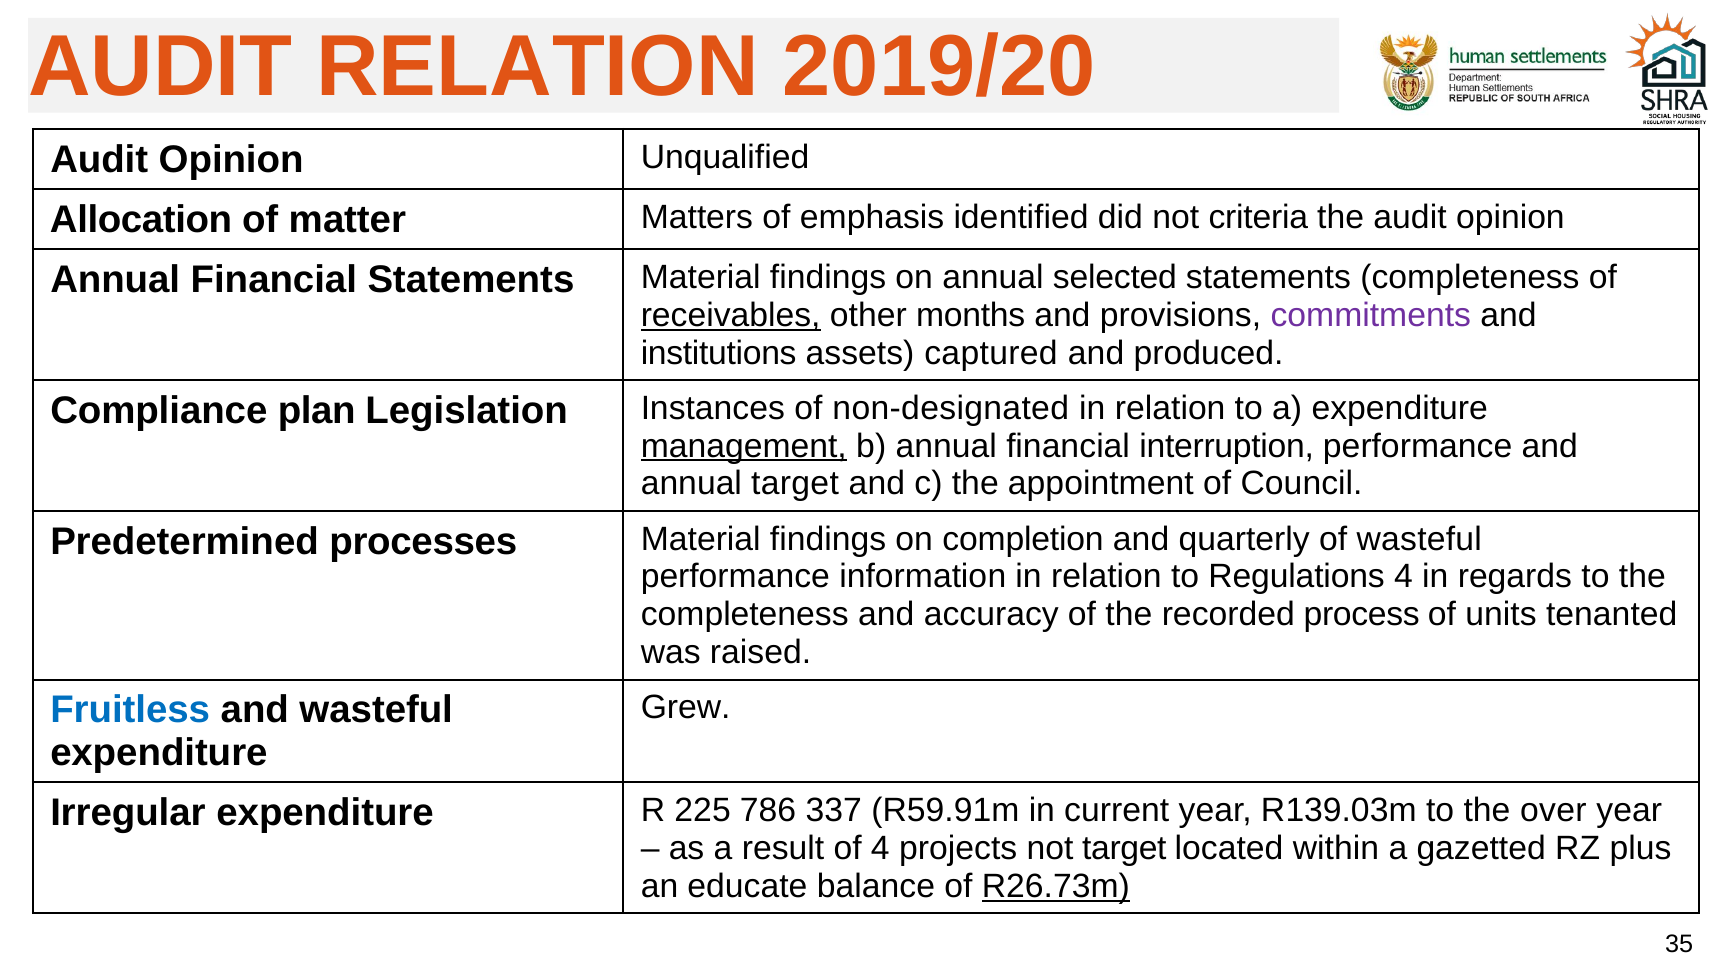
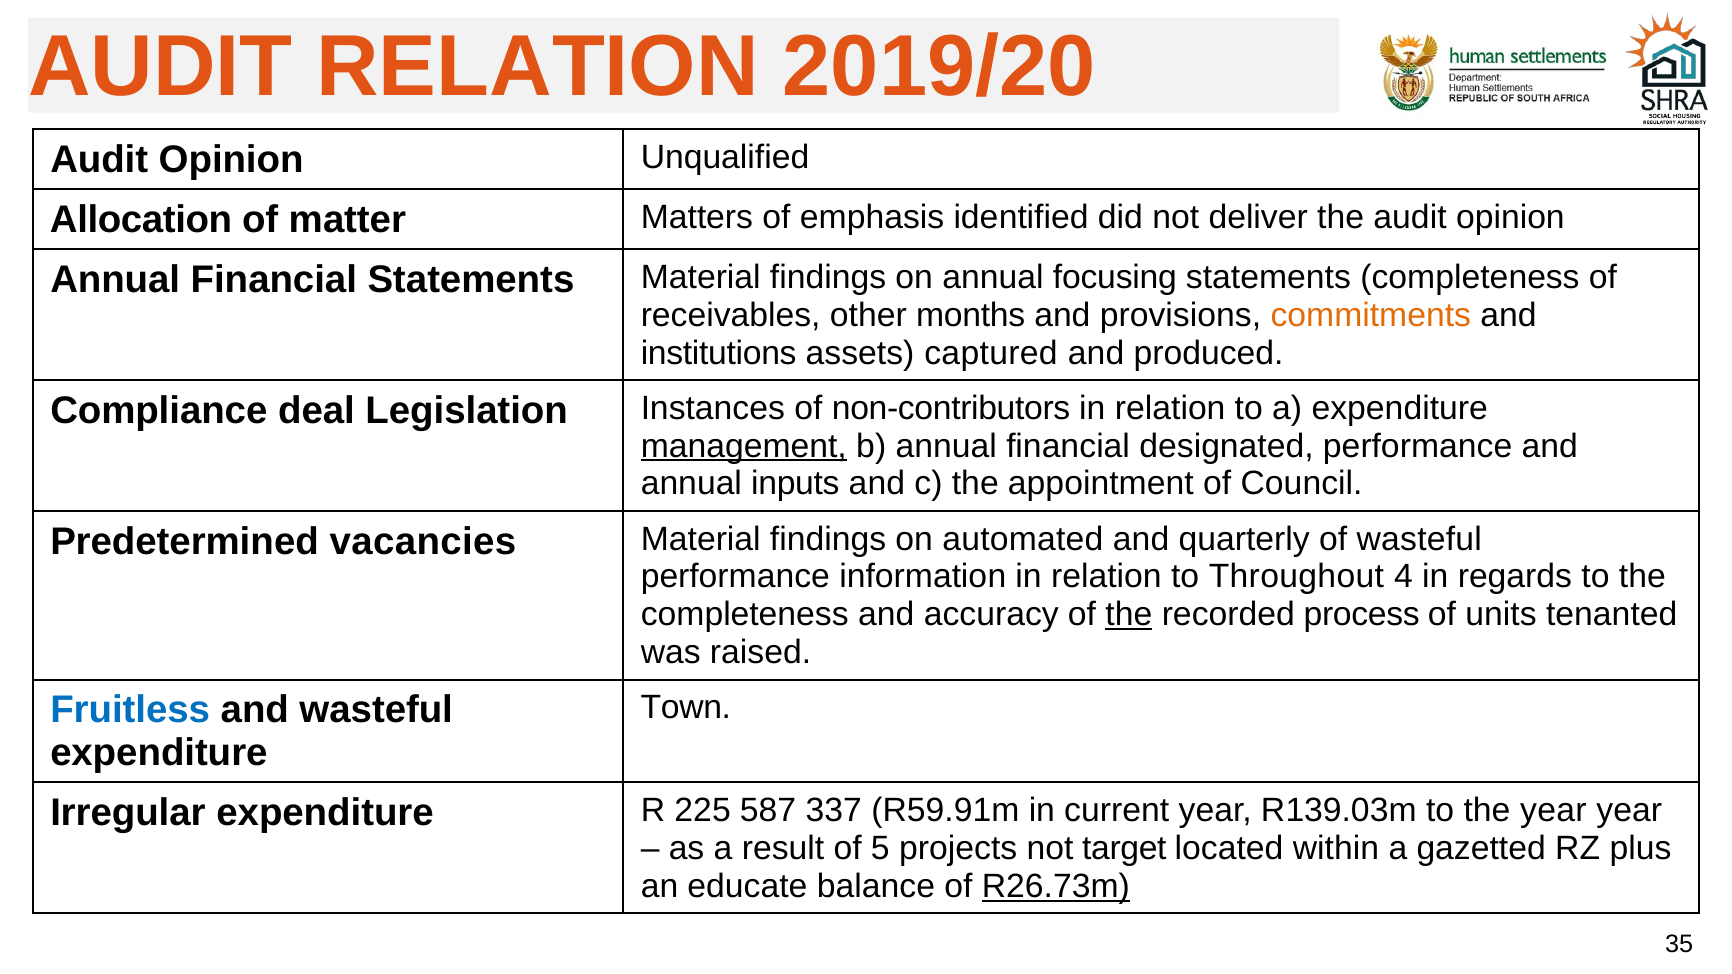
criteria: criteria -> deliver
selected: selected -> focusing
receivables underline: present -> none
commitments colour: purple -> orange
plan: plan -> deal
non-designated: non-designated -> non-contributors
interruption: interruption -> designated
annual target: target -> inputs
processes: processes -> vacancies
completion: completion -> automated
Regulations: Regulations -> Throughout
the at (1129, 615) underline: none -> present
Grew: Grew -> Town
786: 786 -> 587
the over: over -> year
of 4: 4 -> 5
